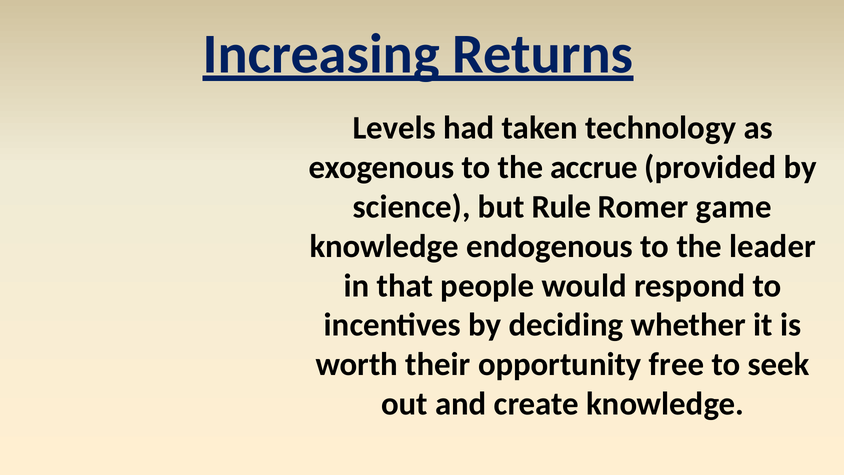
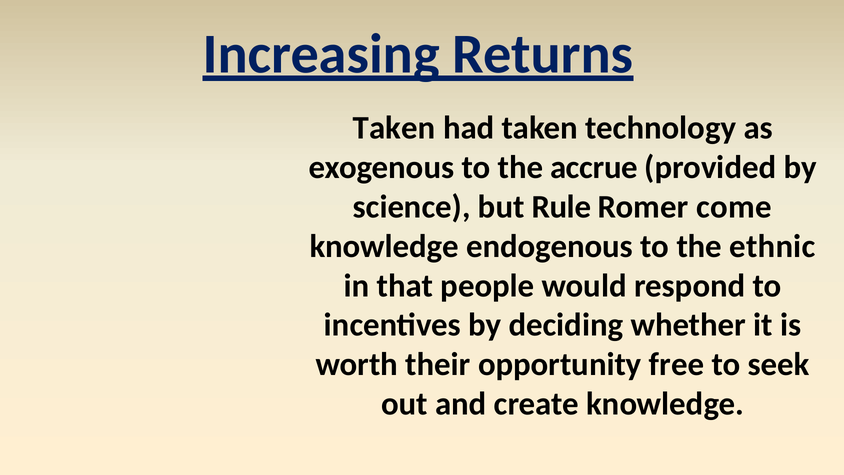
Levels at (394, 128): Levels -> Taken
game: game -> come
leader: leader -> ethnic
